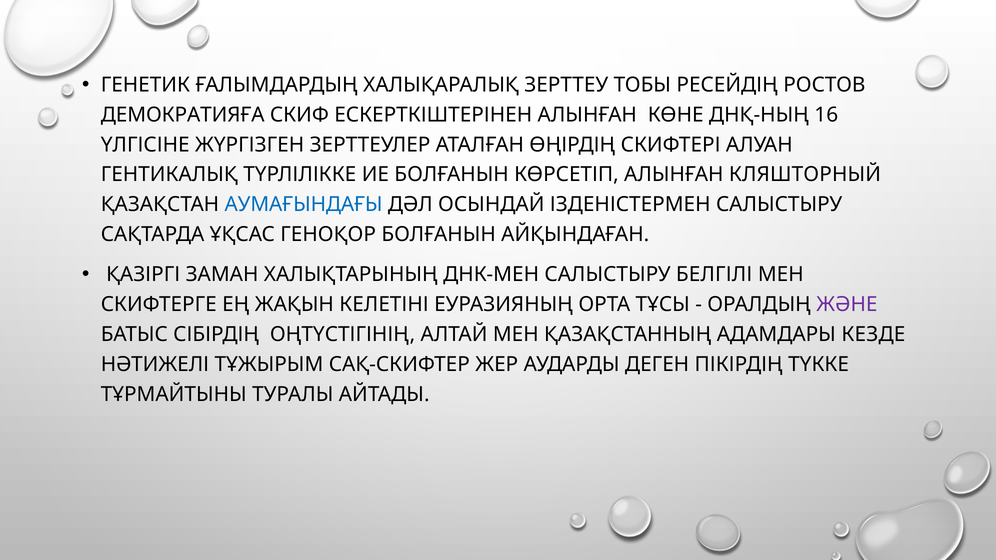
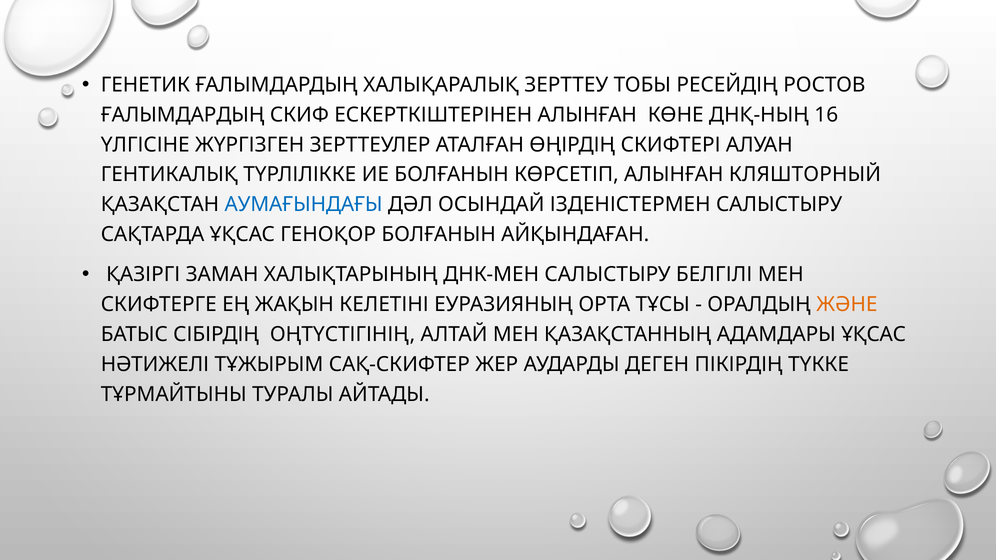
ДЕМОКРАТИЯҒА at (183, 115): ДЕМОКРАТИЯҒА -> ҒАЛЫМДАРДЫҢ
ЖӘНЕ colour: purple -> orange
АДАМДАРЫ КЕЗДЕ: КЕЗДЕ -> ҰҚСАС
